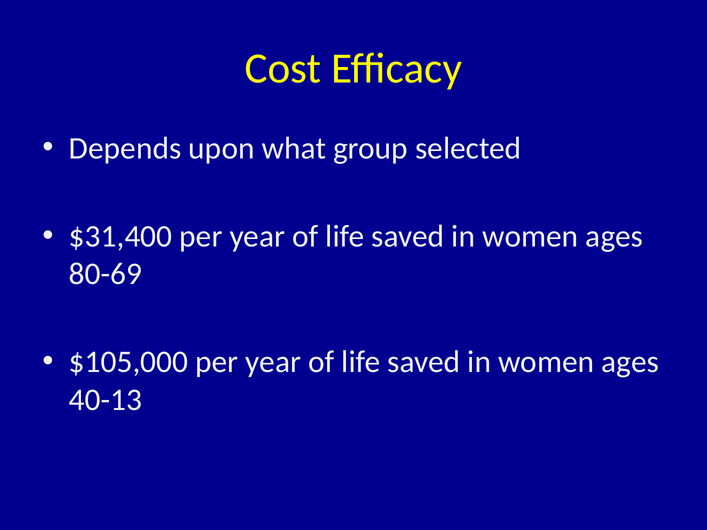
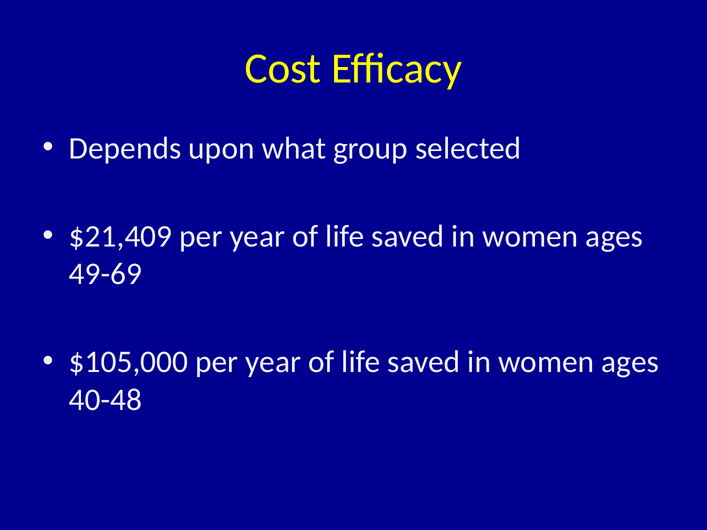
$31,400: $31,400 -> $21,409
80-69: 80-69 -> 49-69
40-13: 40-13 -> 40-48
